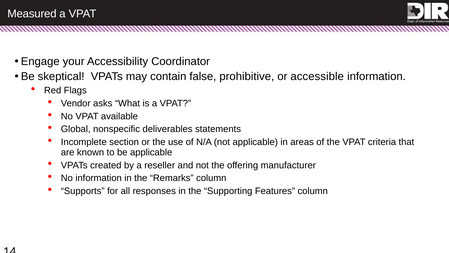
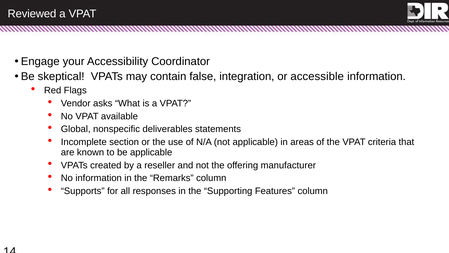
Measured: Measured -> Reviewed
prohibitive: prohibitive -> integration
